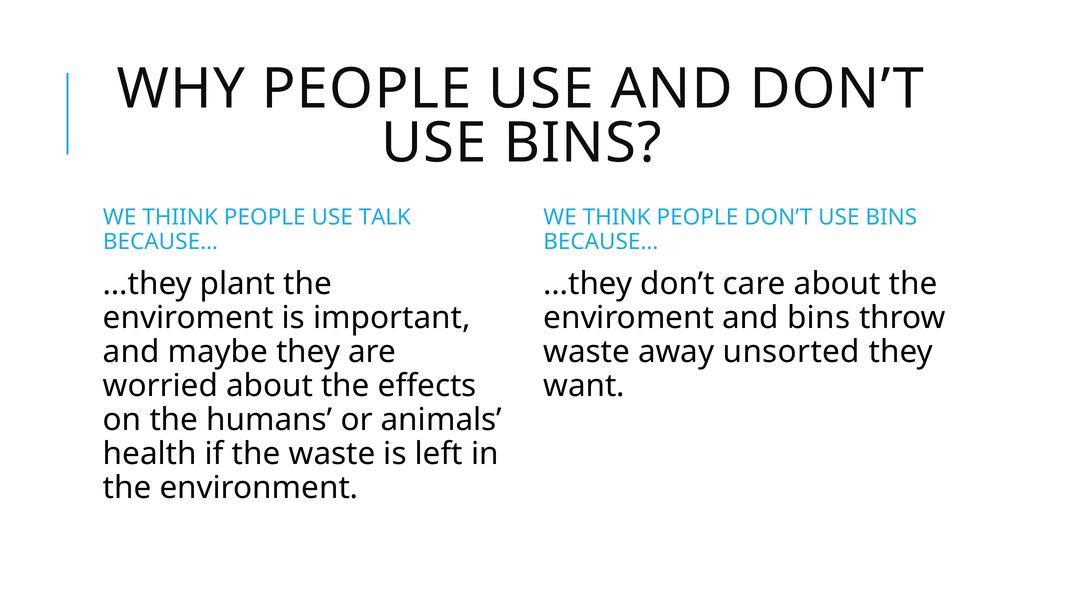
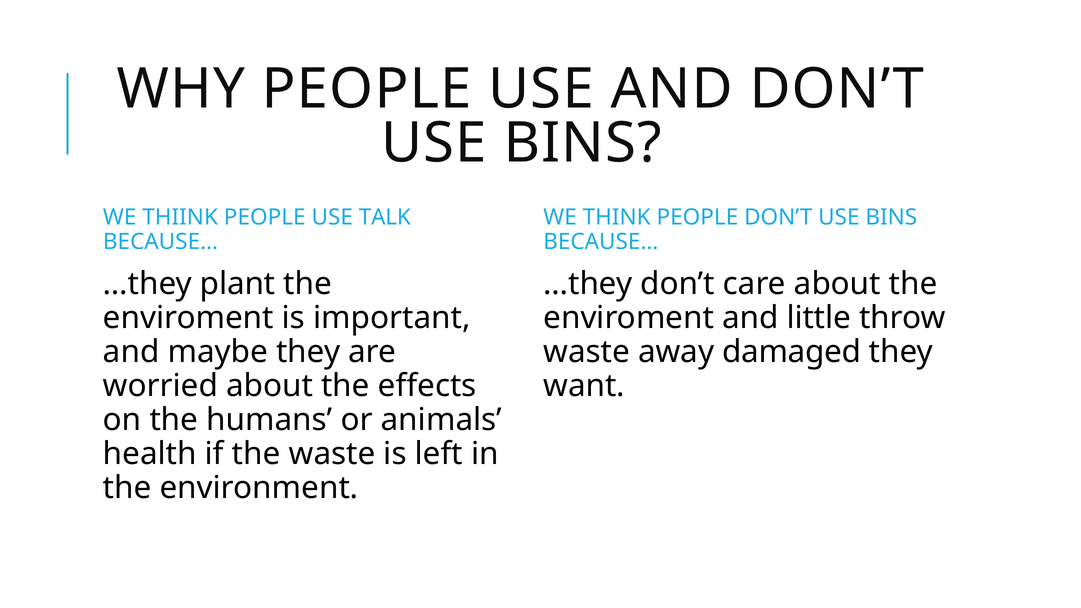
and bins: bins -> little
unsorted: unsorted -> damaged
